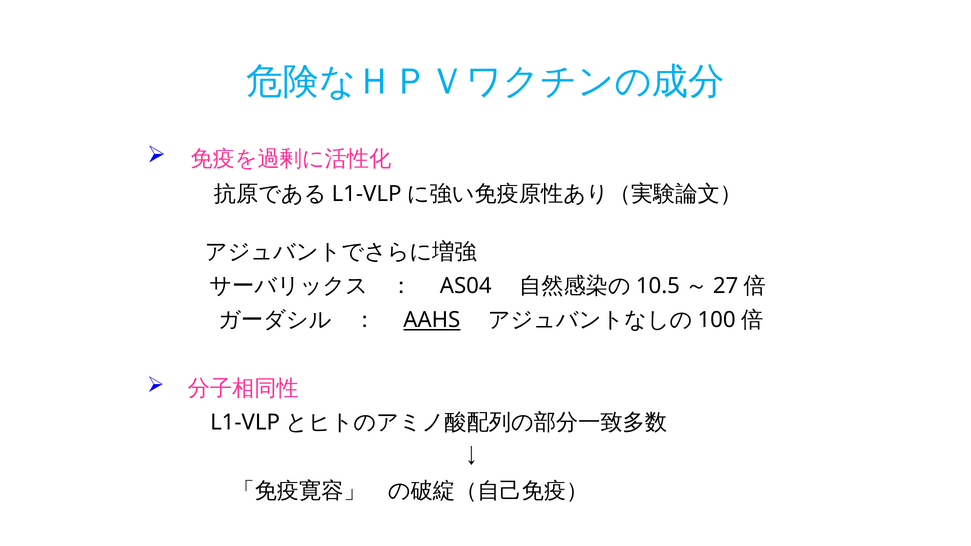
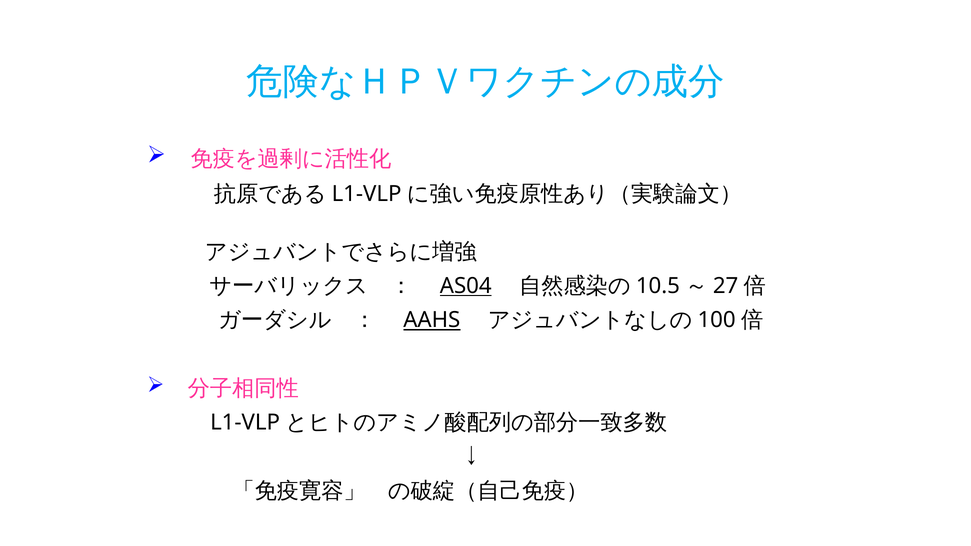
AS04 underline: none -> present
